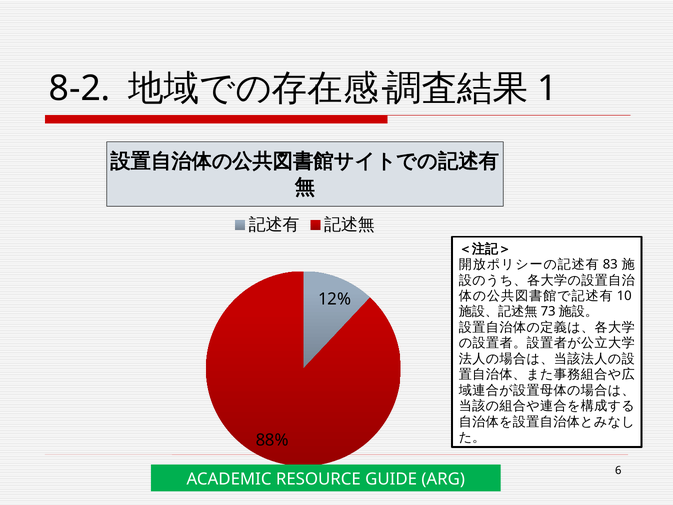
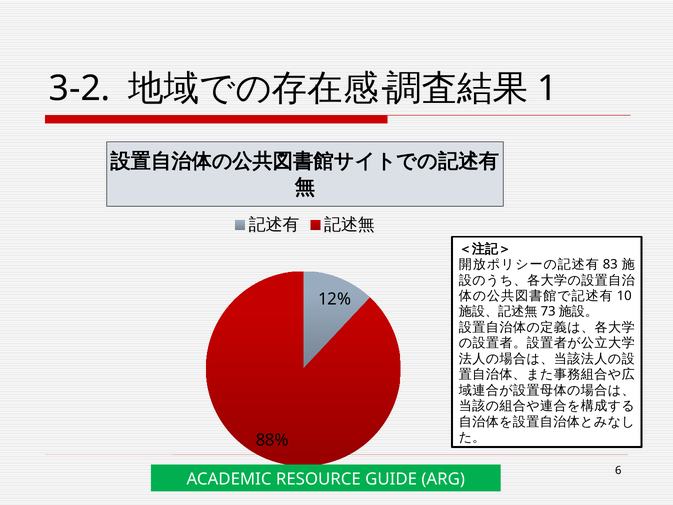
8-2: 8-2 -> 3-2
